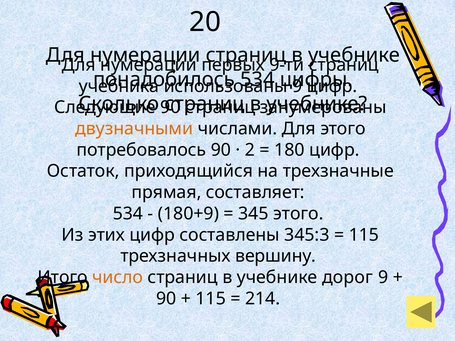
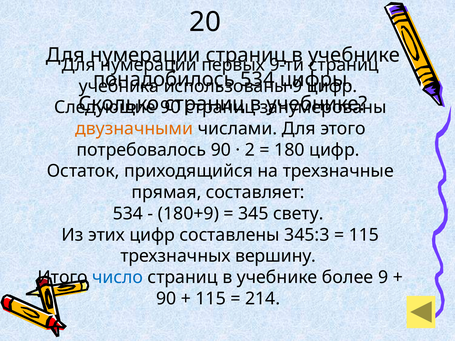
345 этого: этого -> свету
число colour: orange -> blue
дорог: дорог -> более
